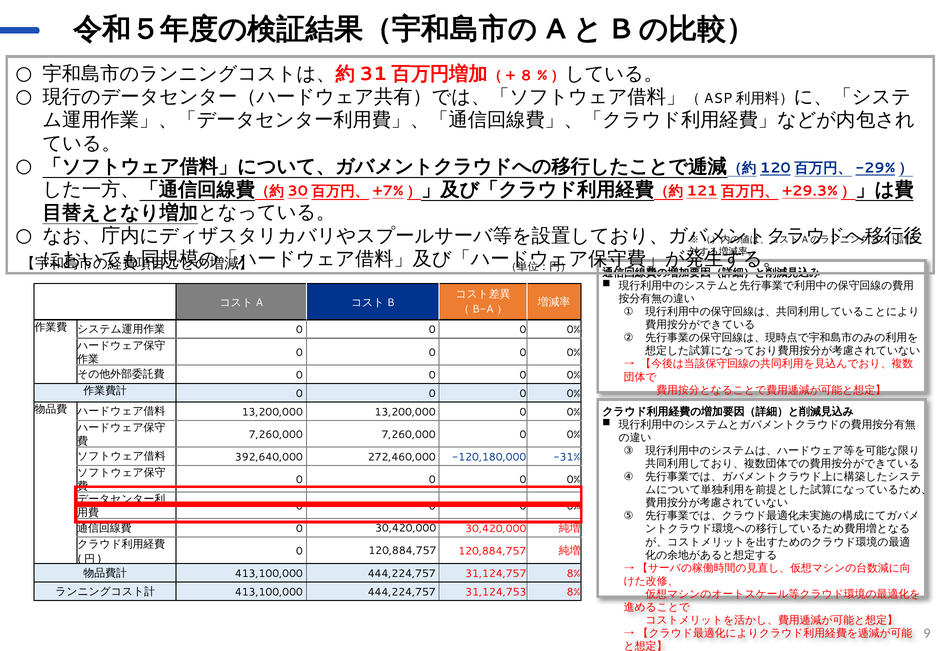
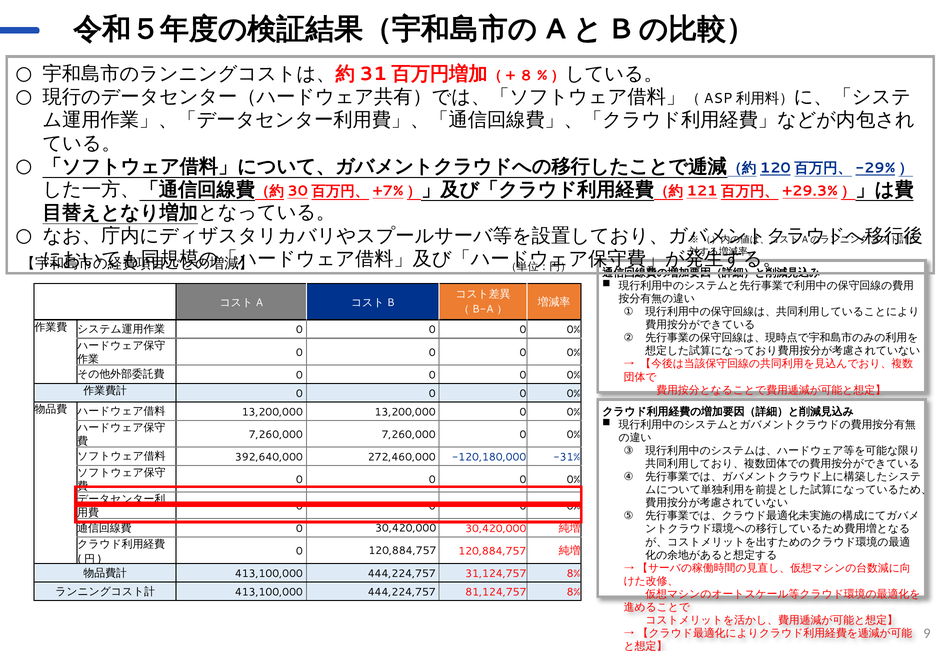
31,124,753: 31,124,753 -> 81,124,757
